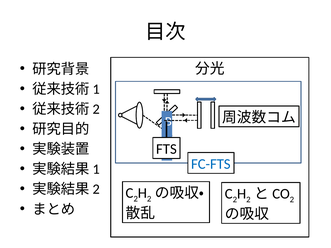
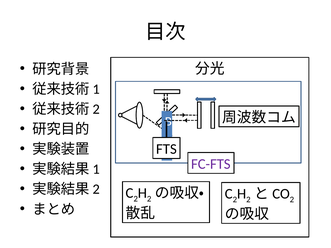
FC-FTS colour: blue -> purple
